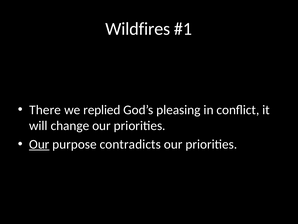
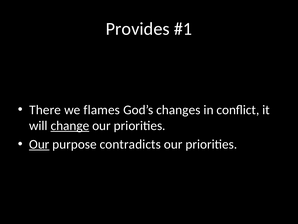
Wildfires: Wildfires -> Provides
replied: replied -> flames
pleasing: pleasing -> changes
change underline: none -> present
